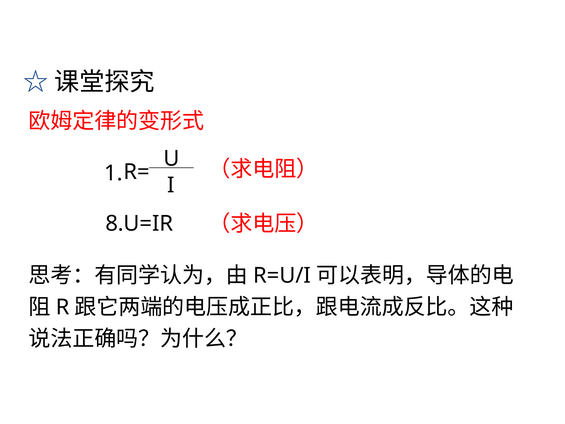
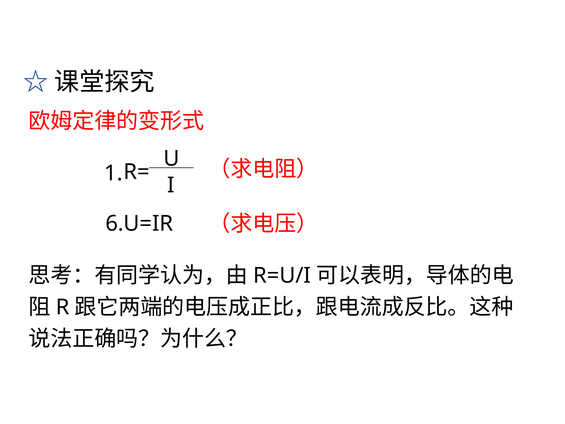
8.U=IR: 8.U=IR -> 6.U=IR
